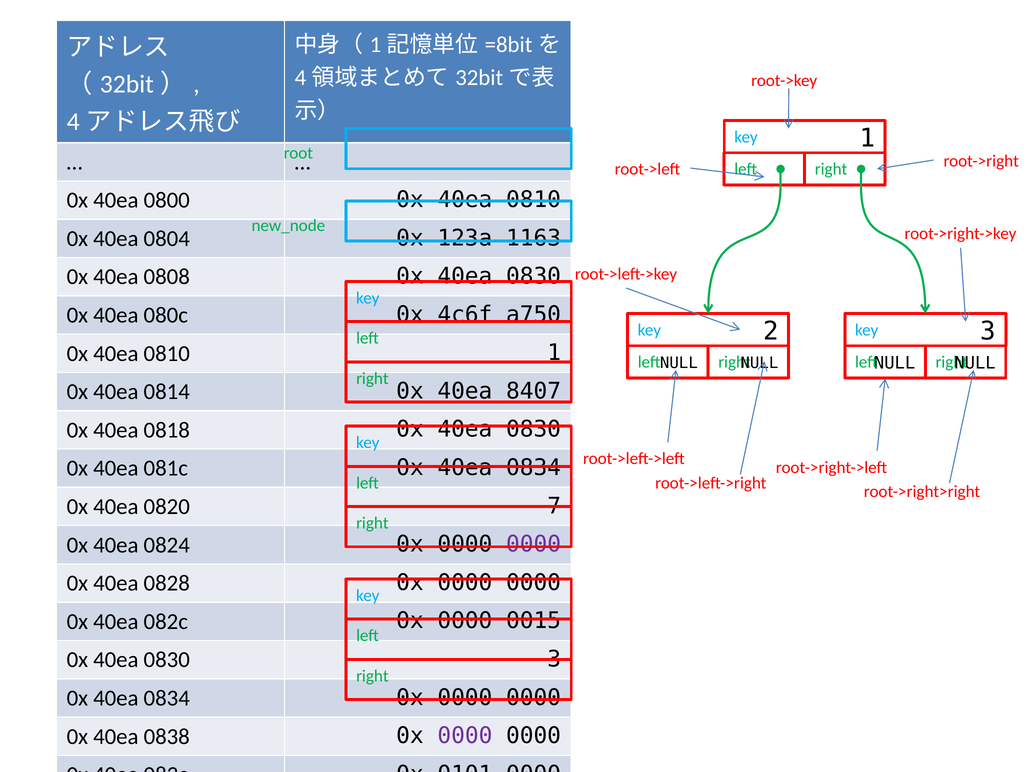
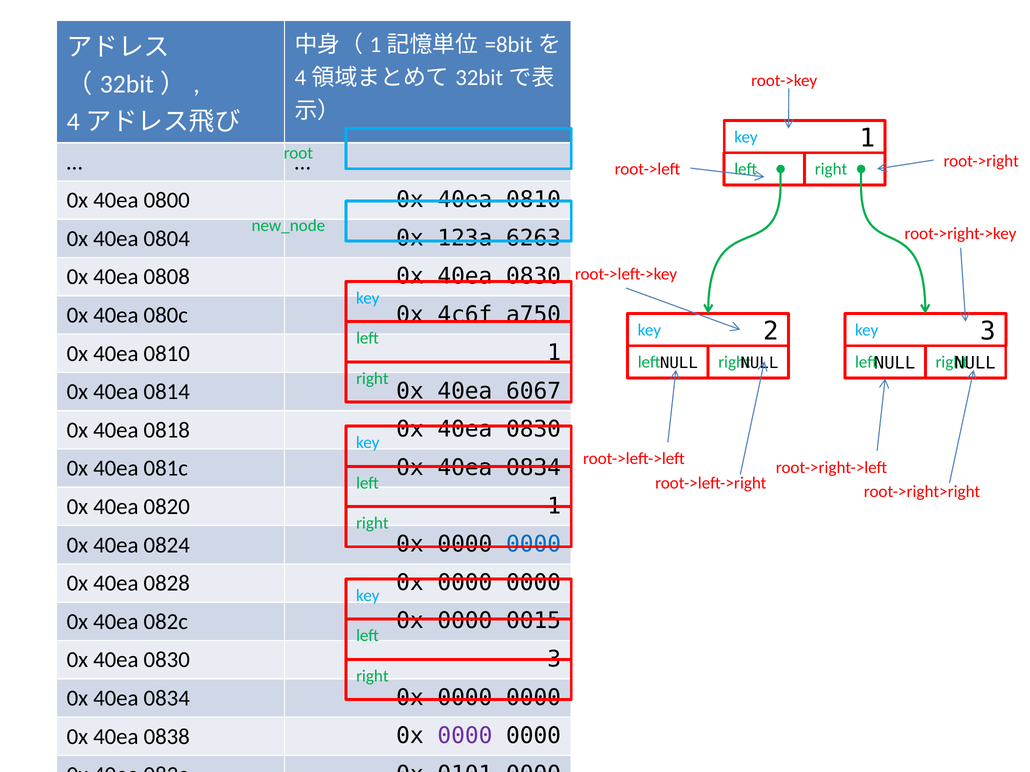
1163: 1163 -> 6263
8407: 8407 -> 6067
0820 7: 7 -> 1
0000 at (534, 545) colour: purple -> blue
